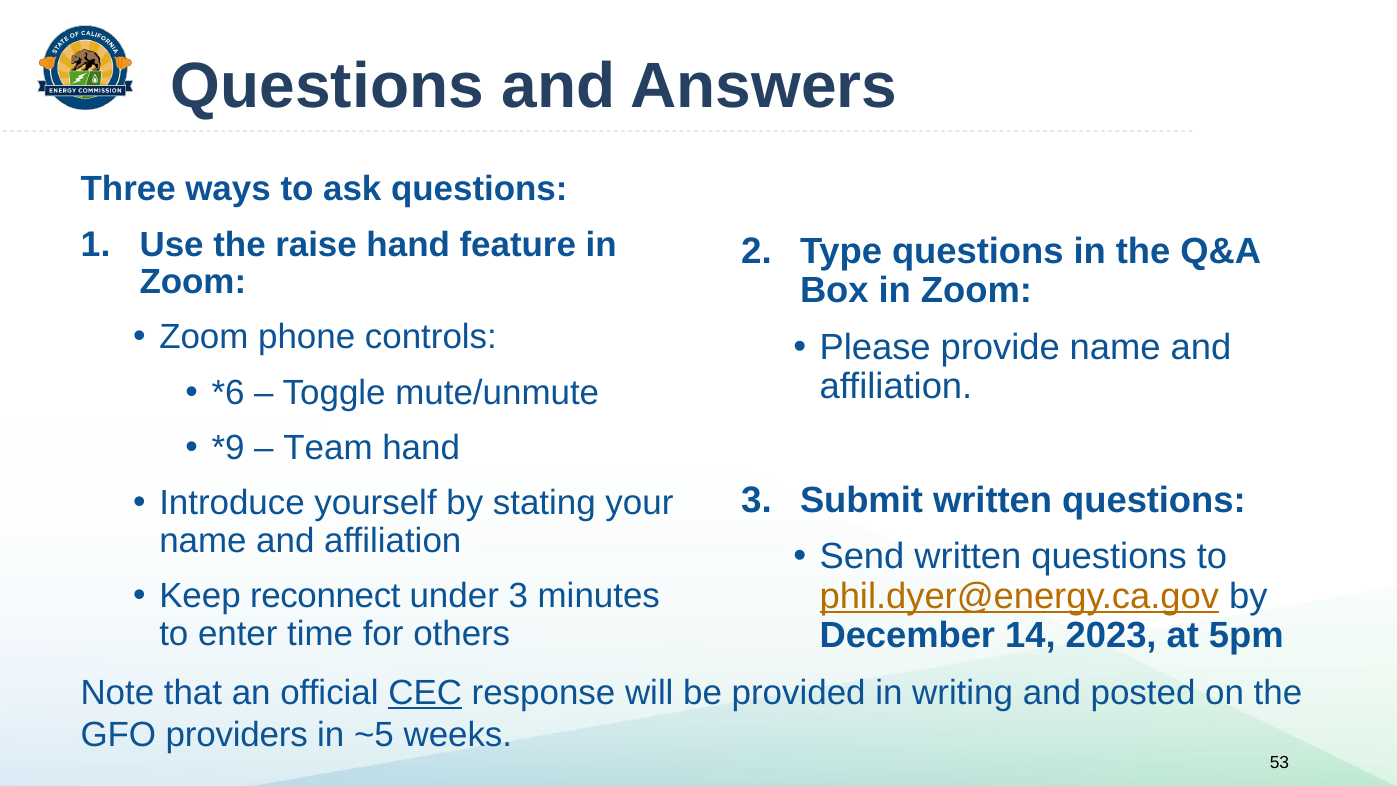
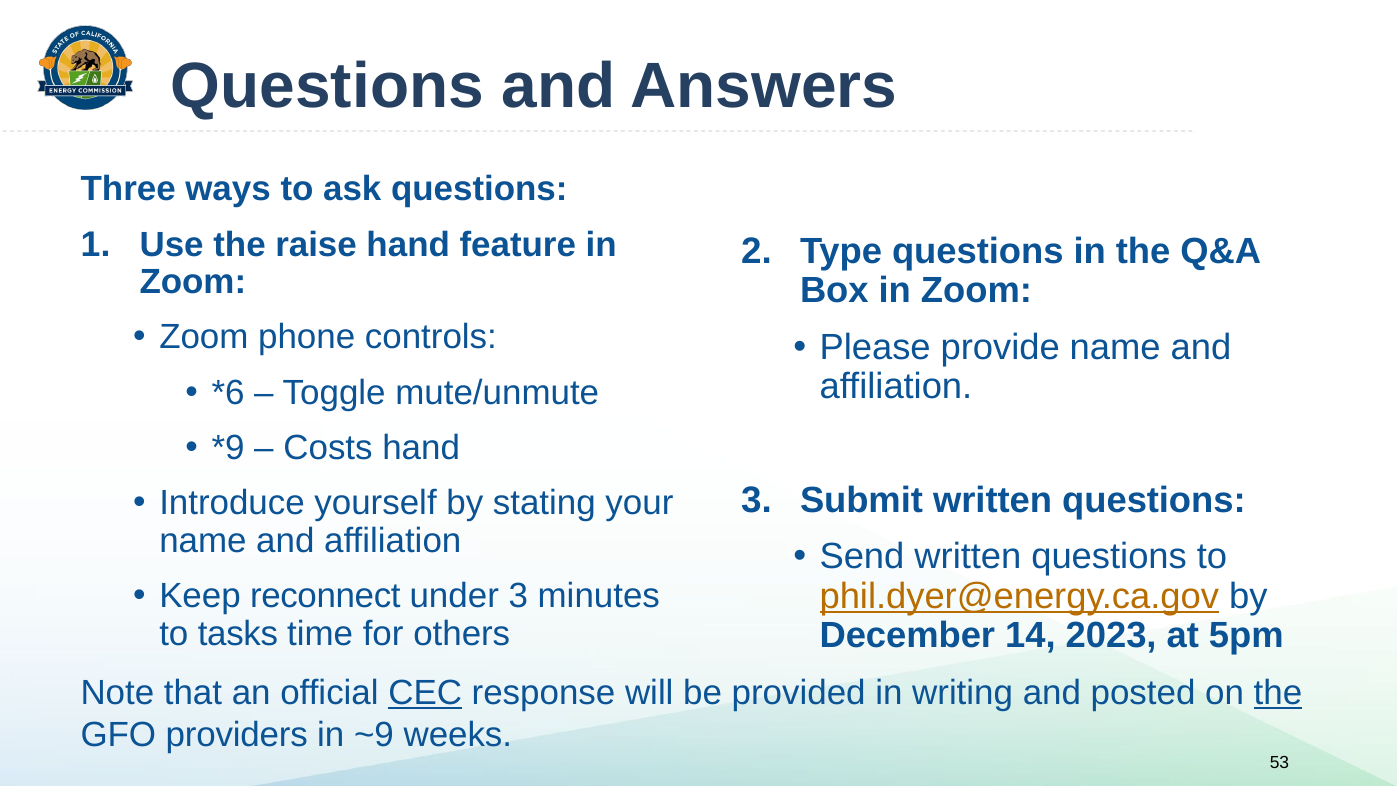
Team: Team -> Costs
enter: enter -> tasks
the at (1278, 692) underline: none -> present
~5: ~5 -> ~9
